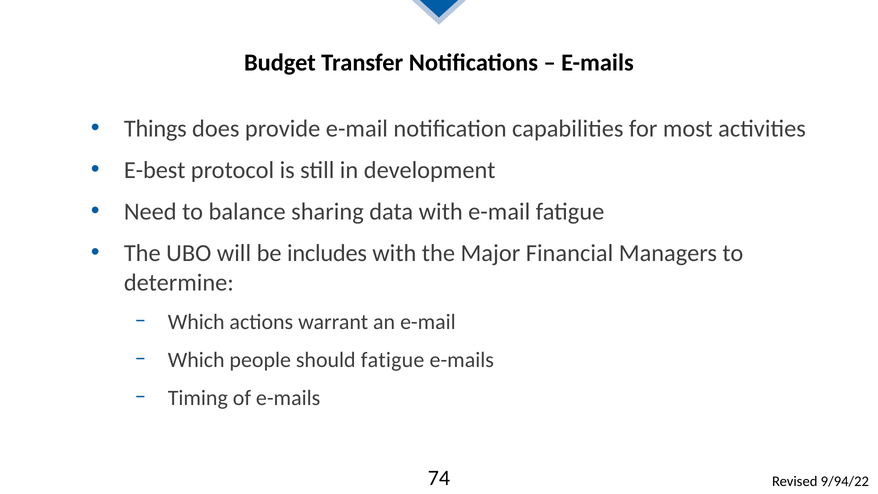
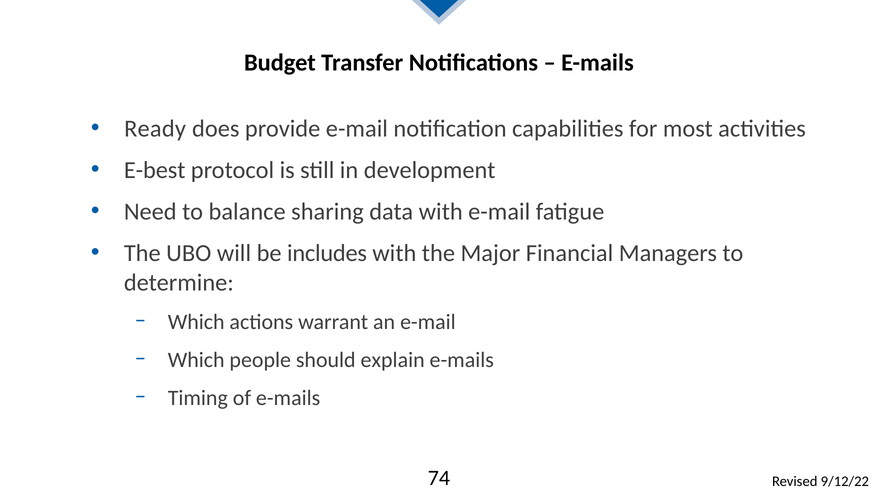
Things: Things -> Ready
should fatigue: fatigue -> explain
9/94/22: 9/94/22 -> 9/12/22
